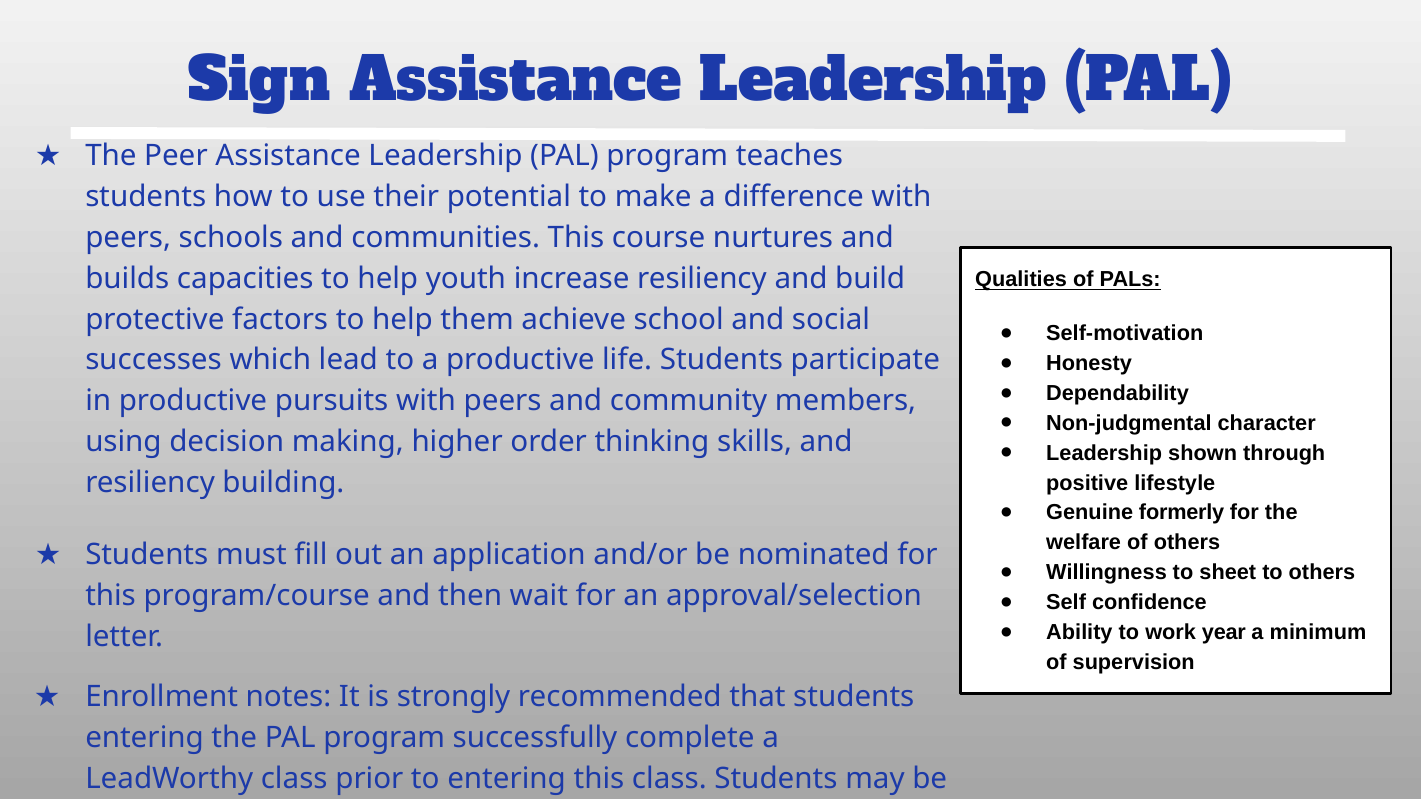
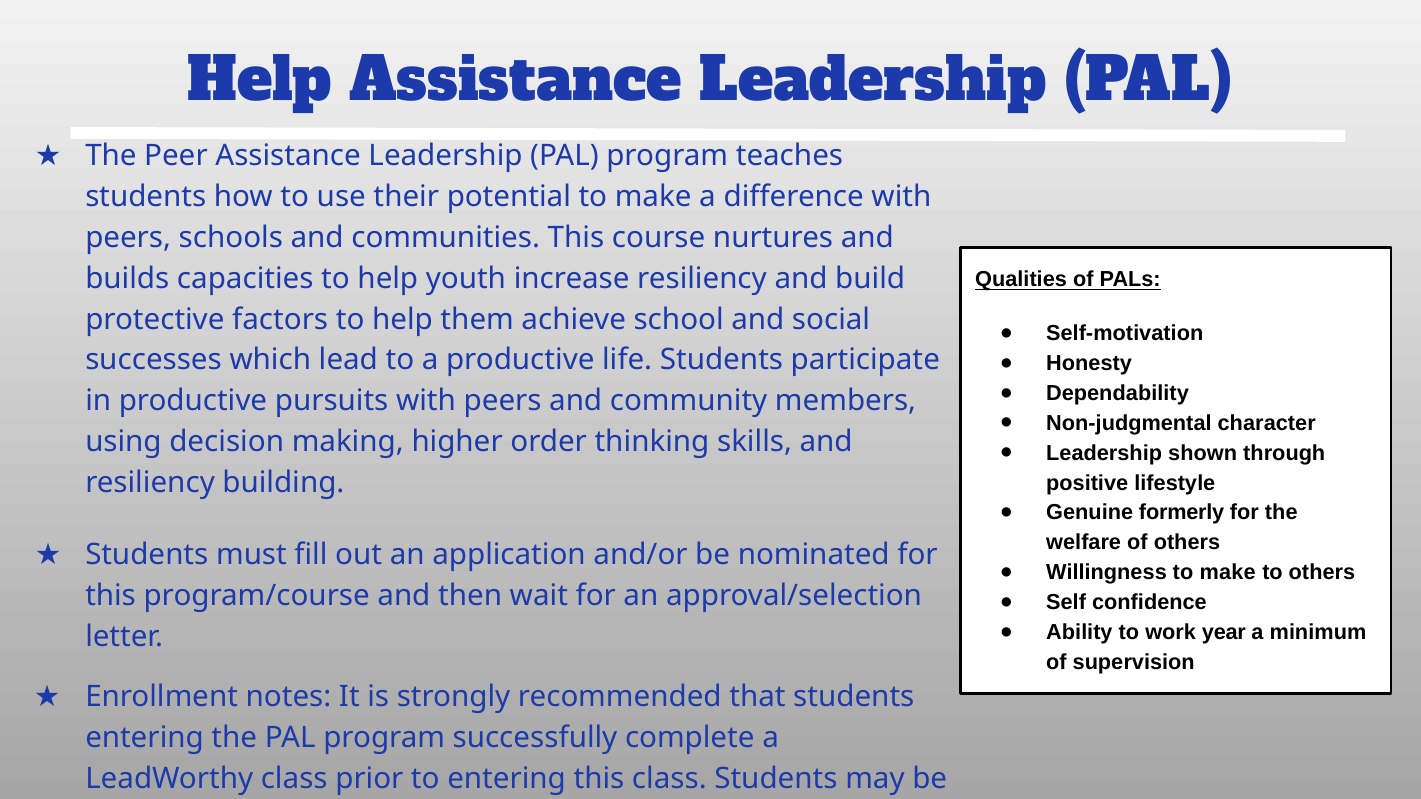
Sign at (259, 81): Sign -> Help
Willingness to sheet: sheet -> make
